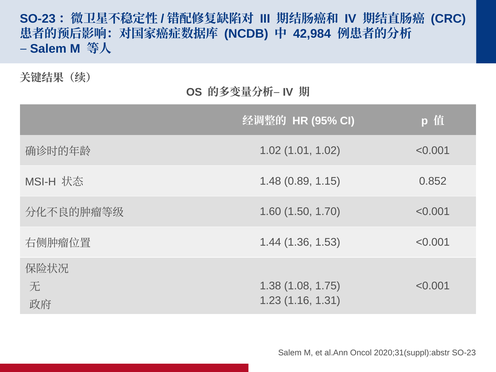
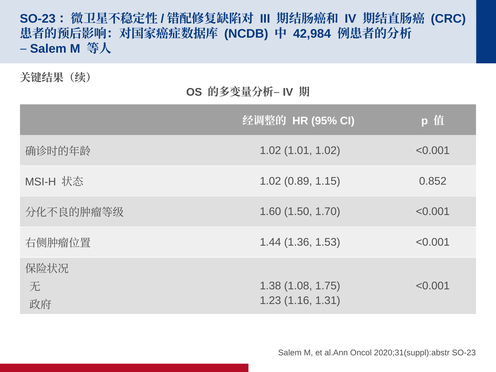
1.48 at (270, 181): 1.48 -> 1.02
